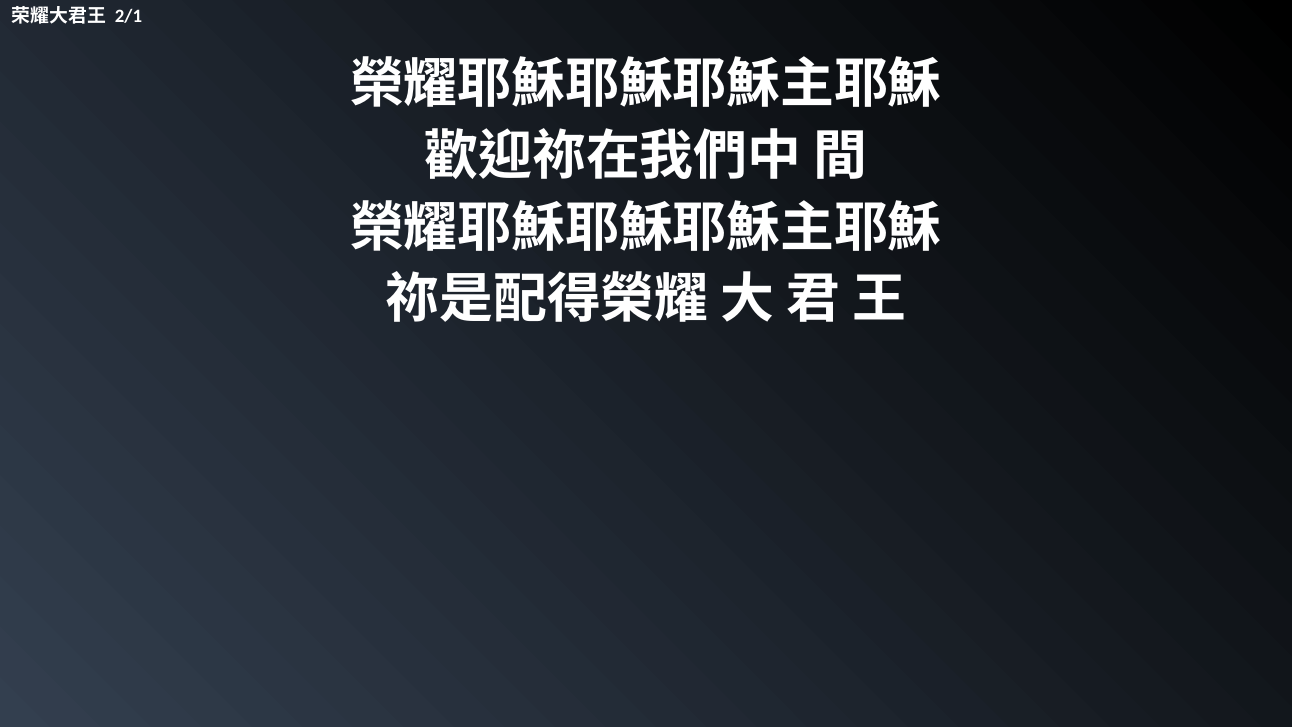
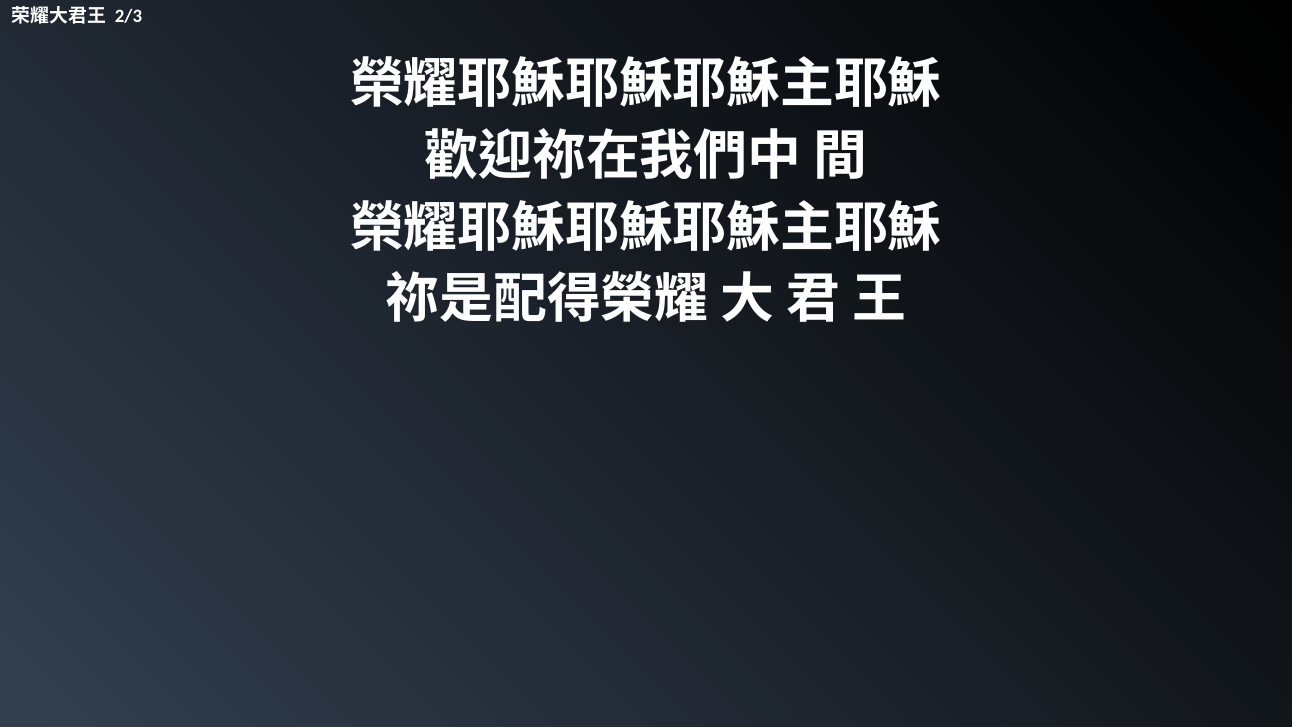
2/1: 2/1 -> 2/3
